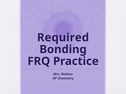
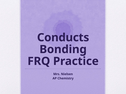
Required: Required -> Conducts
